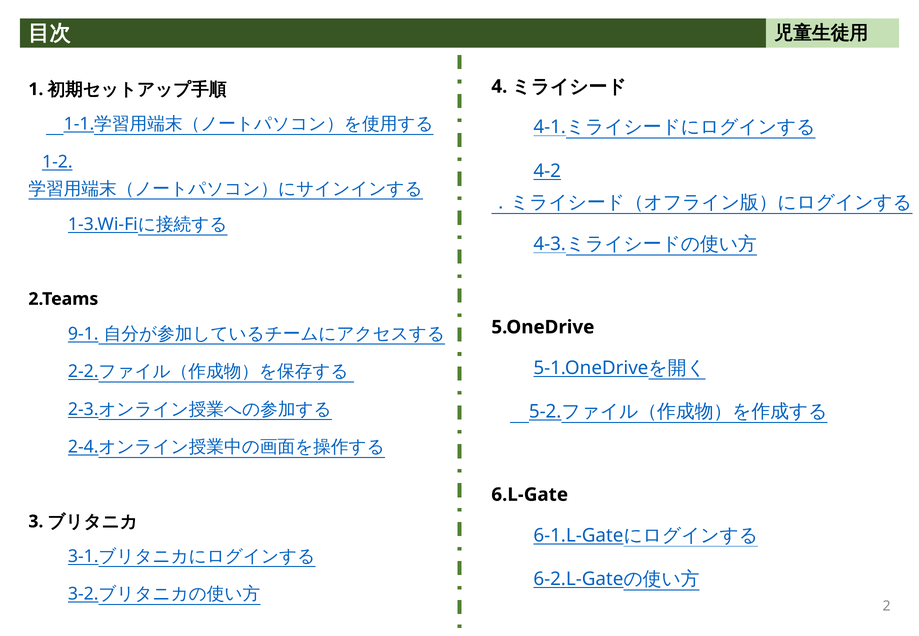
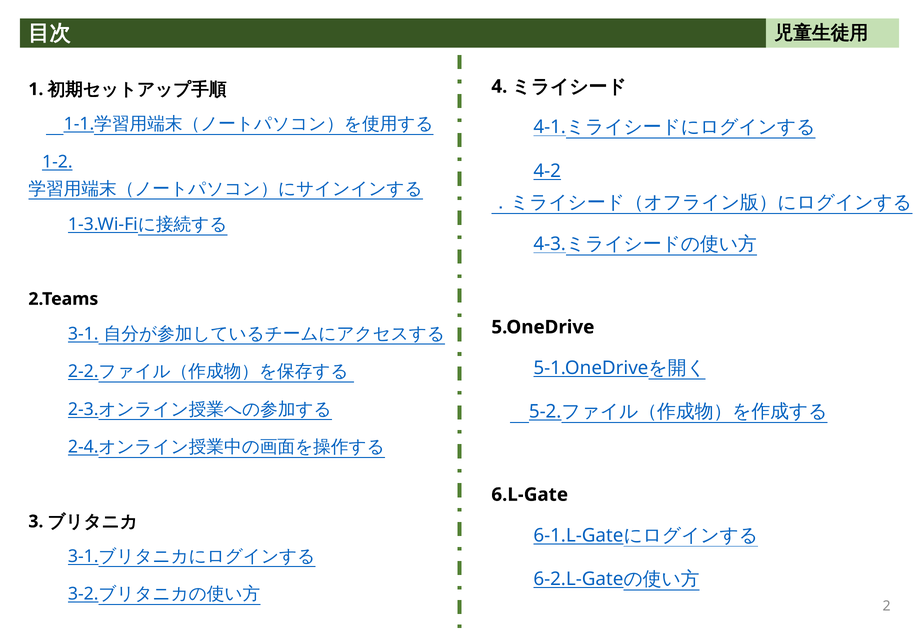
9-1: 9-1 -> 3-1
